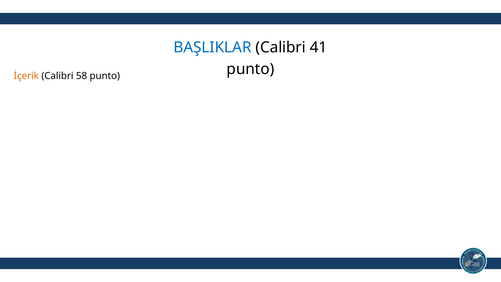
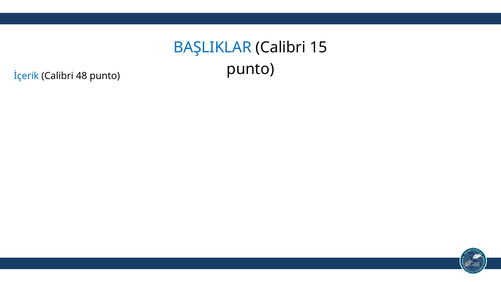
41: 41 -> 15
İçerik colour: orange -> blue
58: 58 -> 48
